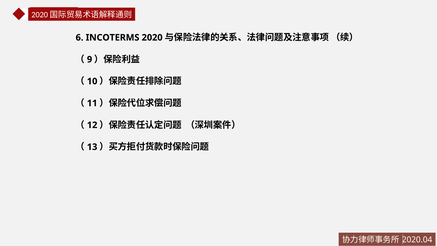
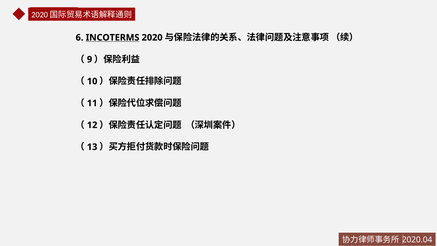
INCOTERMS underline: none -> present
